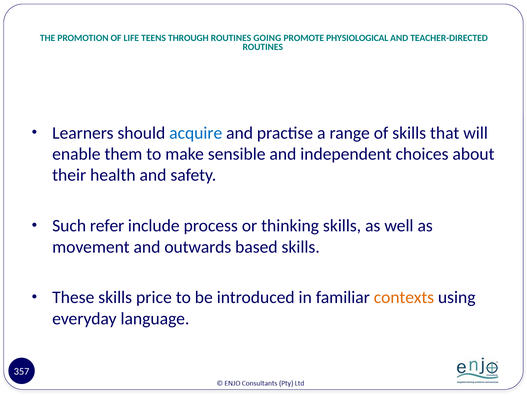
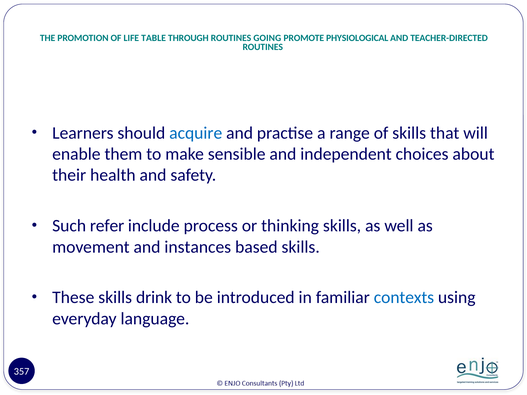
TEENS: TEENS -> TABLE
outwards: outwards -> instances
price: price -> drink
contexts colour: orange -> blue
